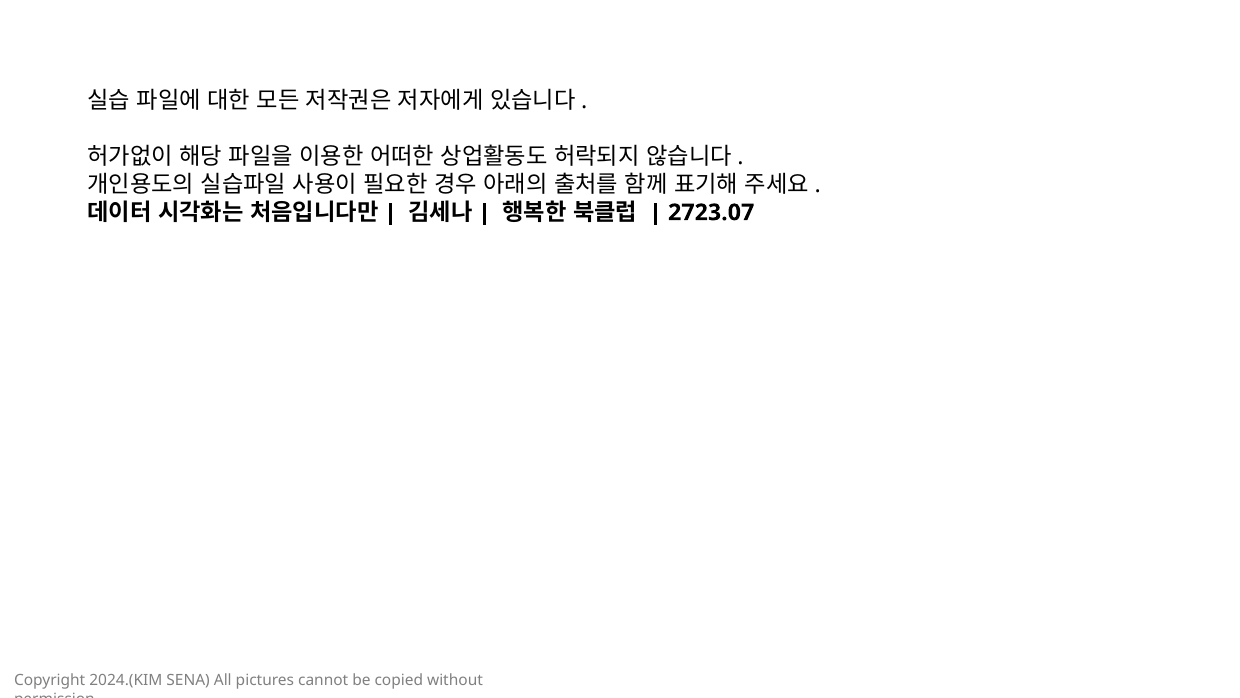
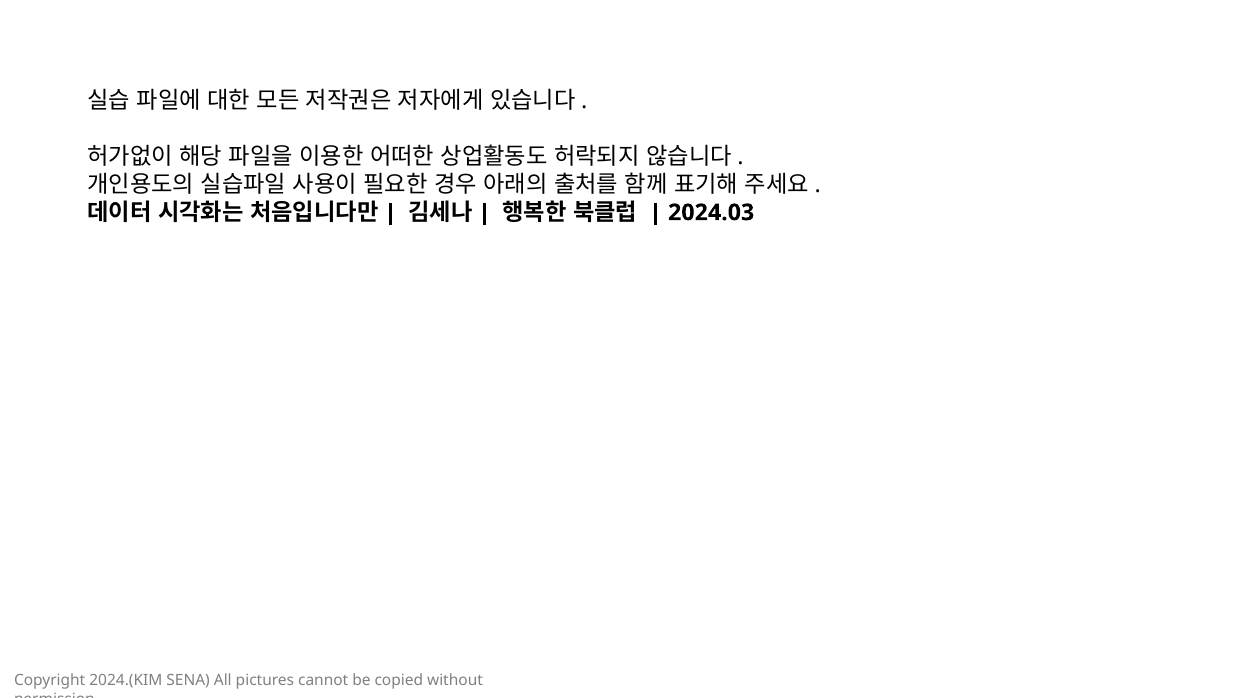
2723.07: 2723.07 -> 2024.03
